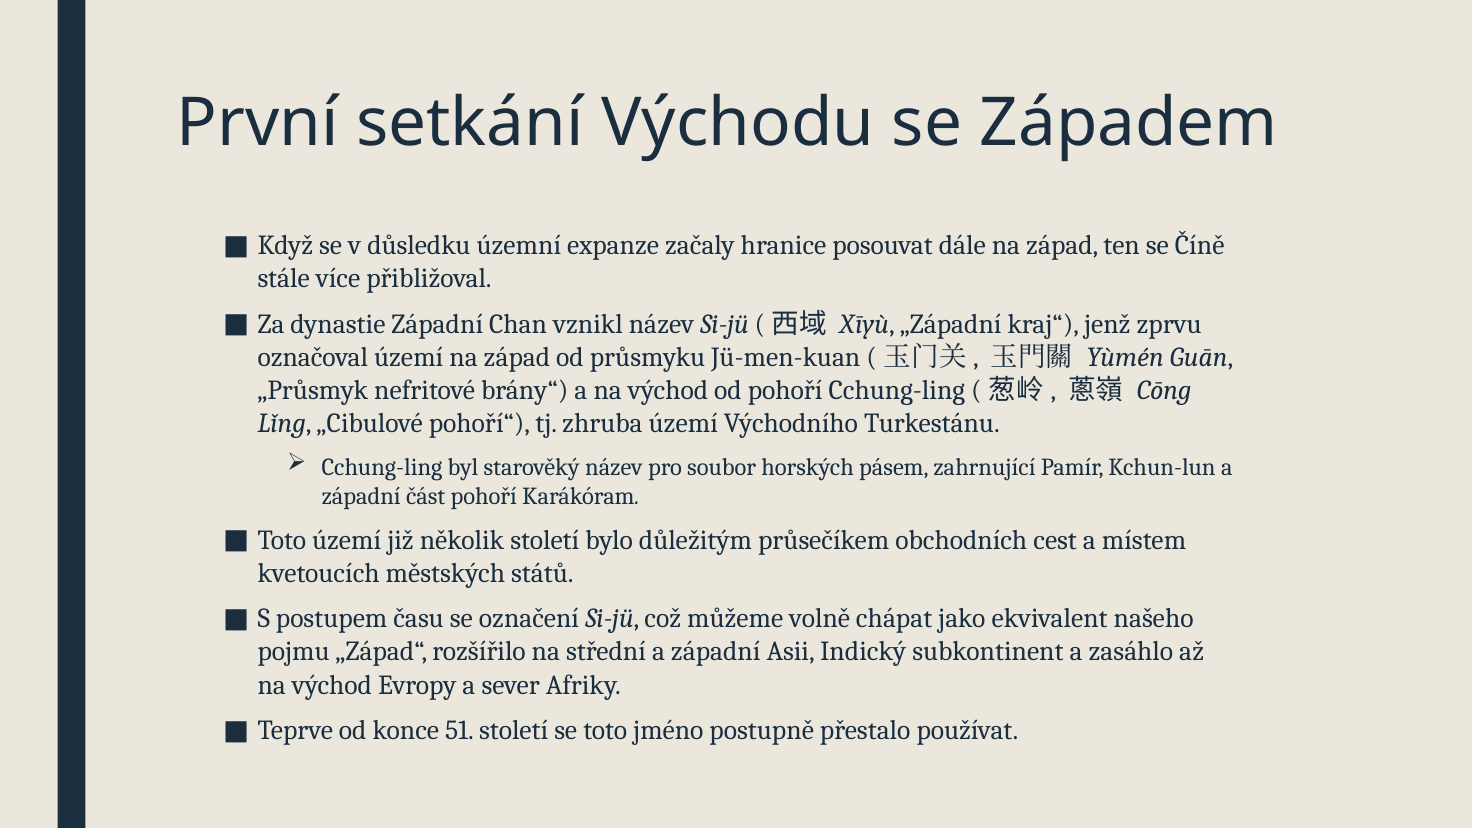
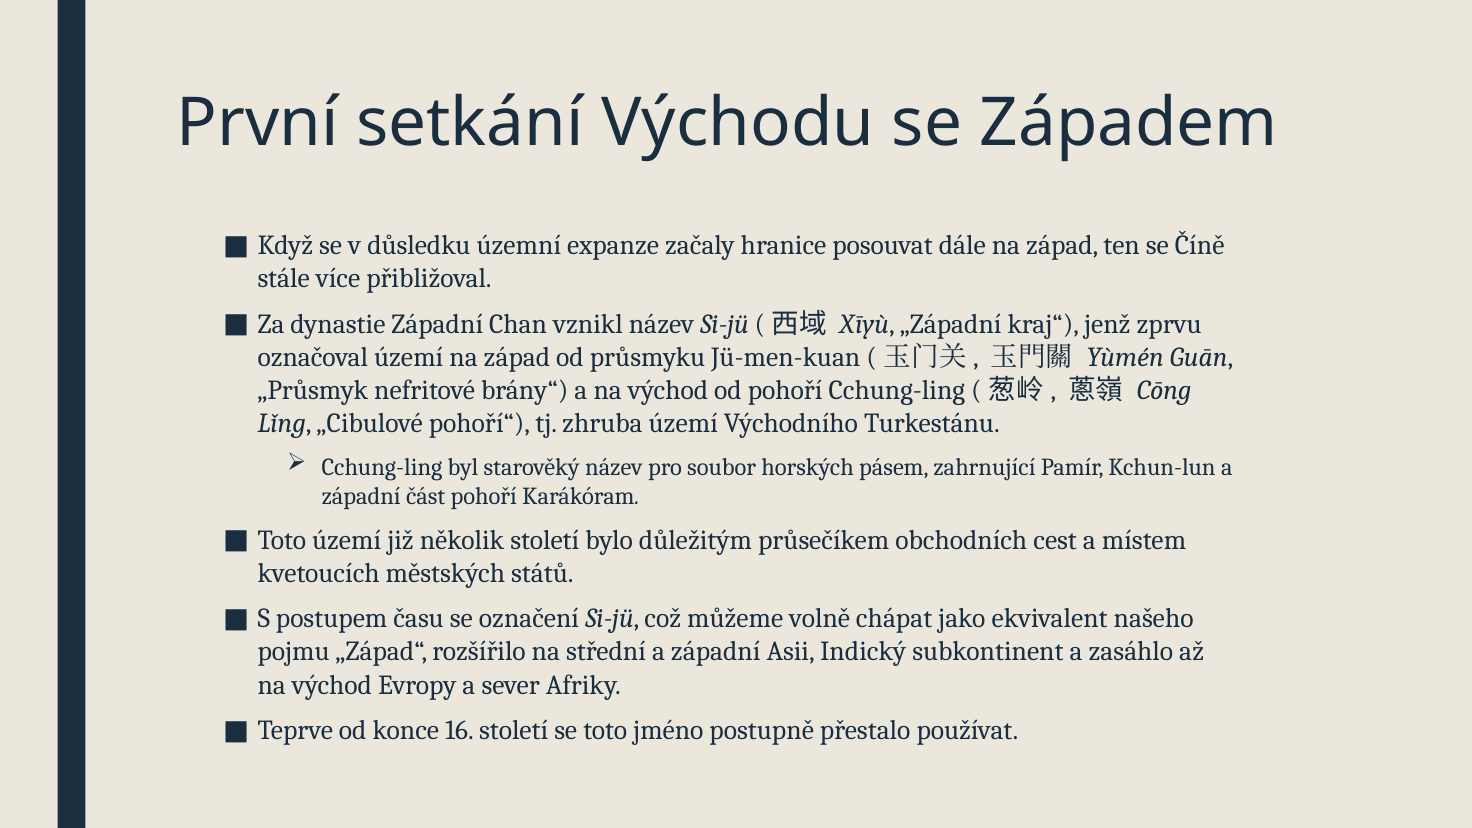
51: 51 -> 16
